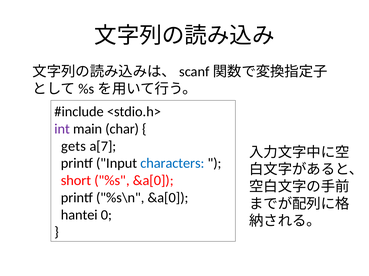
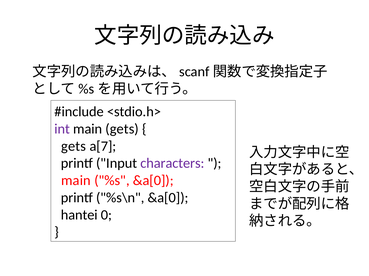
main char: char -> gets
characters colour: blue -> purple
short at (76, 181): short -> main
